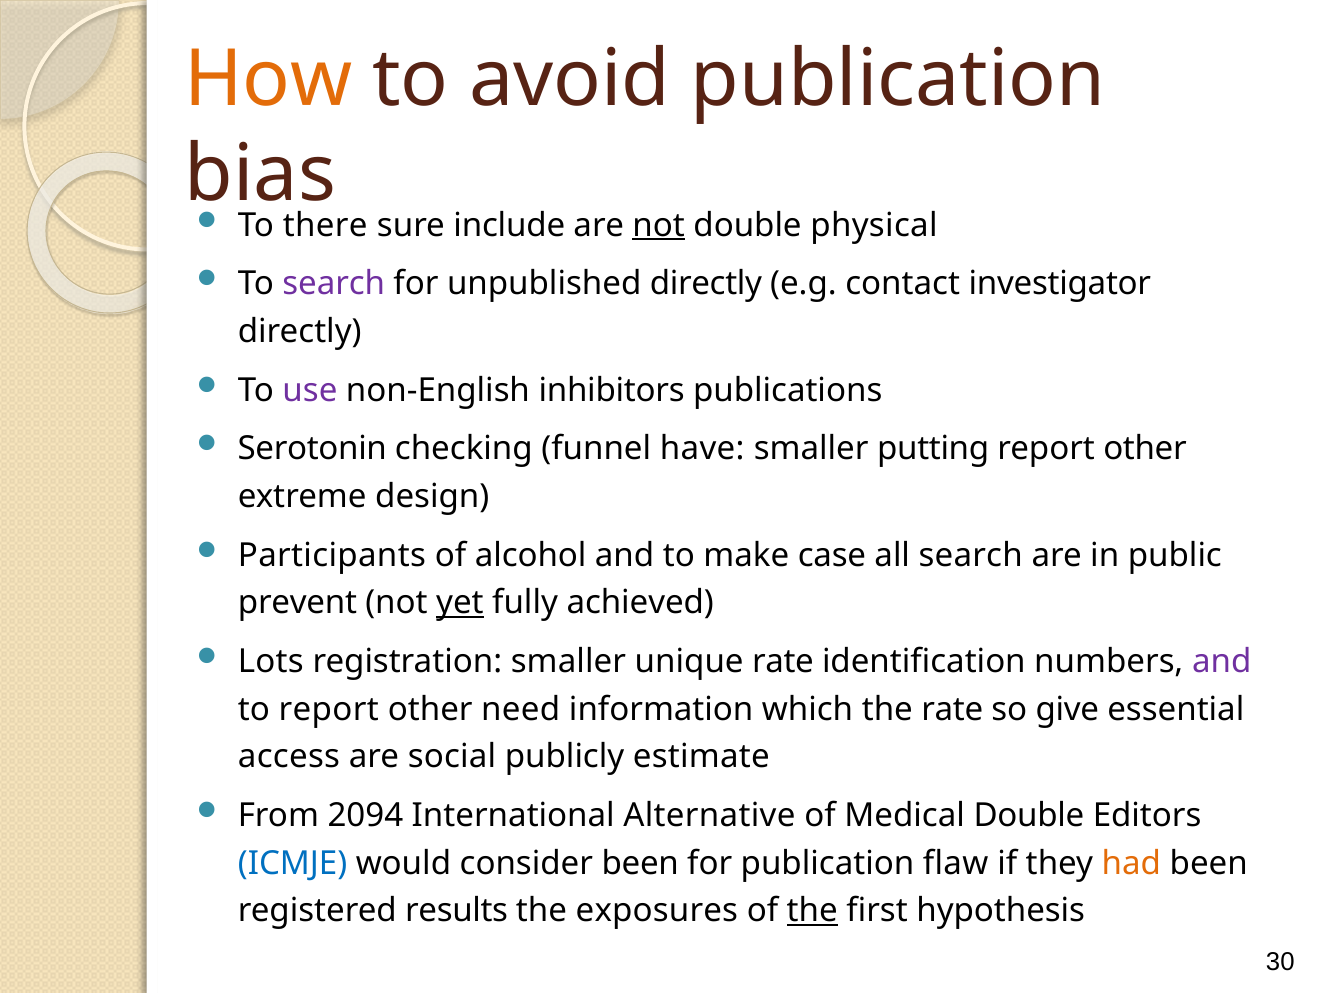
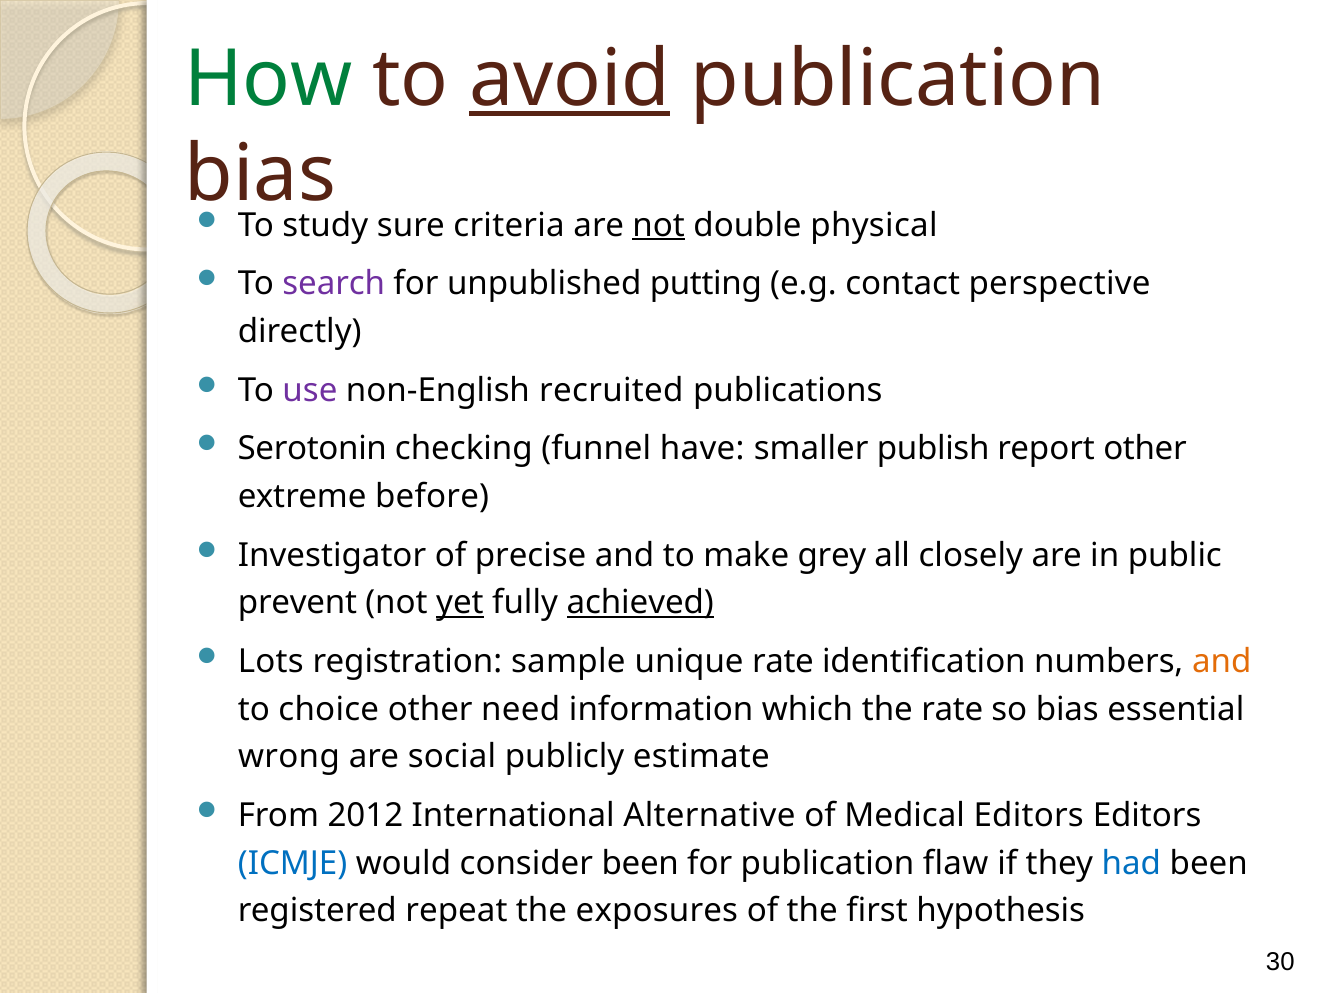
How colour: orange -> green
avoid underline: none -> present
there: there -> study
include: include -> criteria
unpublished directly: directly -> putting
investigator: investigator -> perspective
inhibitors: inhibitors -> recruited
putting: putting -> publish
design: design -> before
Participants: Participants -> Investigator
alcohol: alcohol -> precise
case: case -> grey
all search: search -> closely
achieved underline: none -> present
registration smaller: smaller -> sample
and at (1222, 662) colour: purple -> orange
to report: report -> choice
so give: give -> bias
access: access -> wrong
2094: 2094 -> 2012
Medical Double: Double -> Editors
had colour: orange -> blue
results: results -> repeat
the at (812, 911) underline: present -> none
